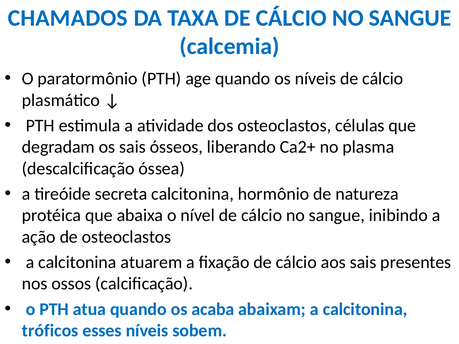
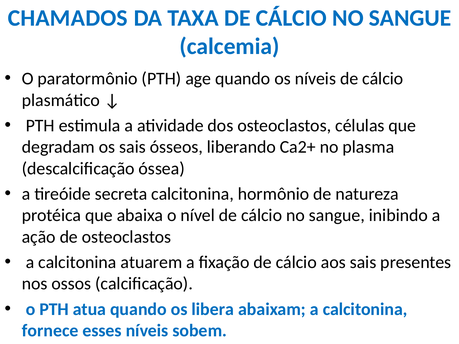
acaba: acaba -> libera
tróficos: tróficos -> fornece
